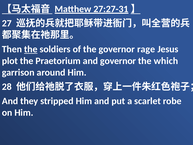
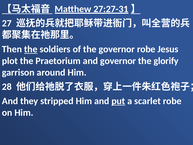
governor rage: rage -> robe
which: which -> glorify
put underline: none -> present
